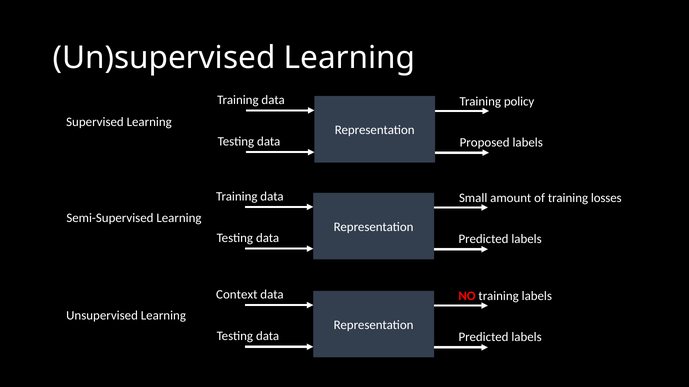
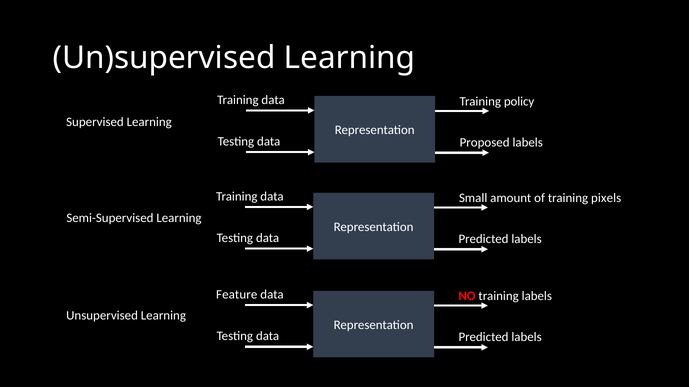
losses: losses -> pixels
Context: Context -> Feature
